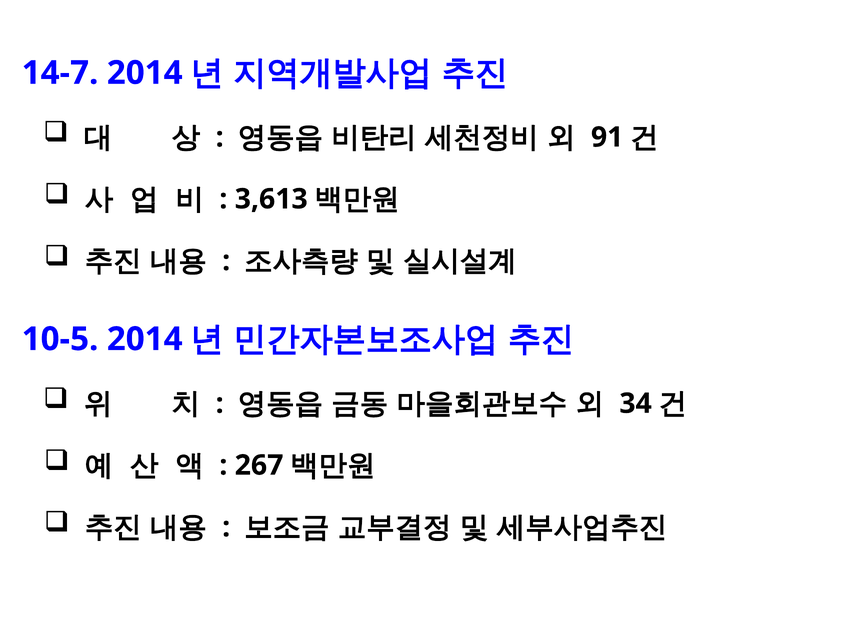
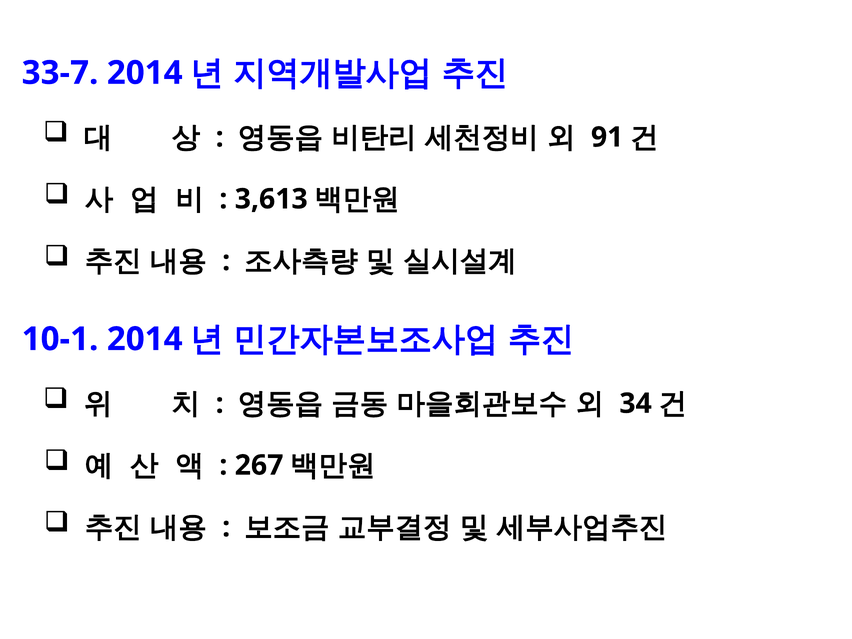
14-7: 14-7 -> 33-7
10-5: 10-5 -> 10-1
